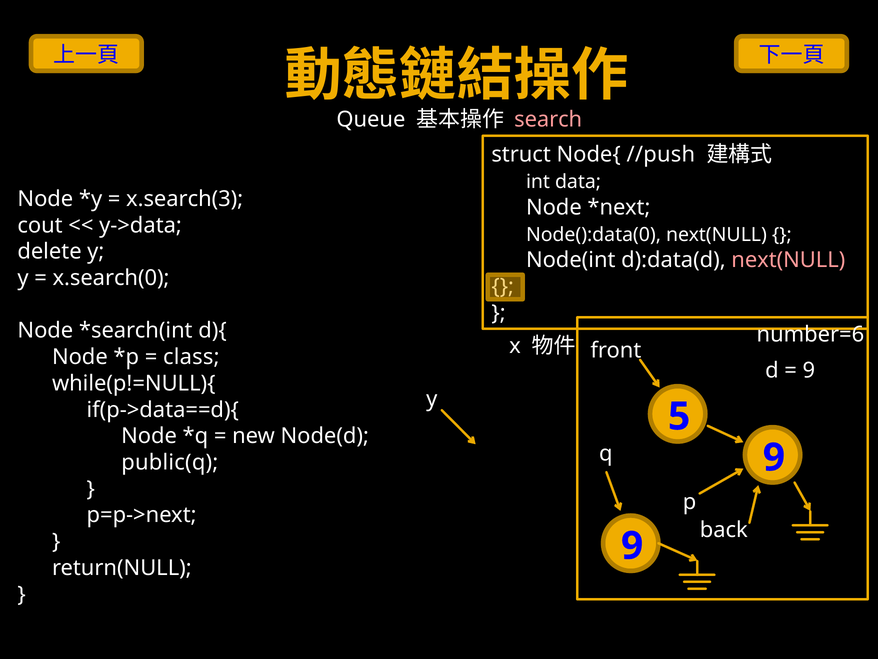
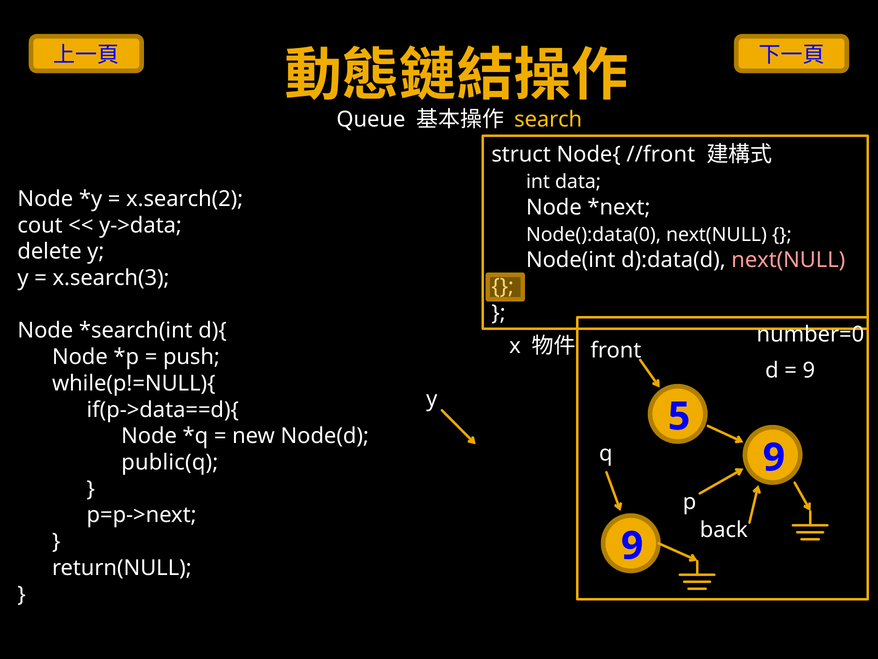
search colour: pink -> yellow
//push: //push -> //front
x.search(3: x.search(3 -> x.search(2
x.search(0: x.search(0 -> x.search(3
number=6: number=6 -> number=0
class: class -> push
